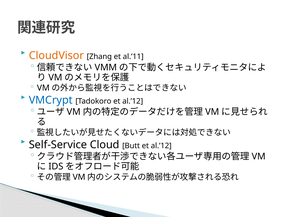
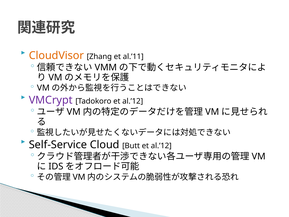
VMCrypt colour: blue -> purple
